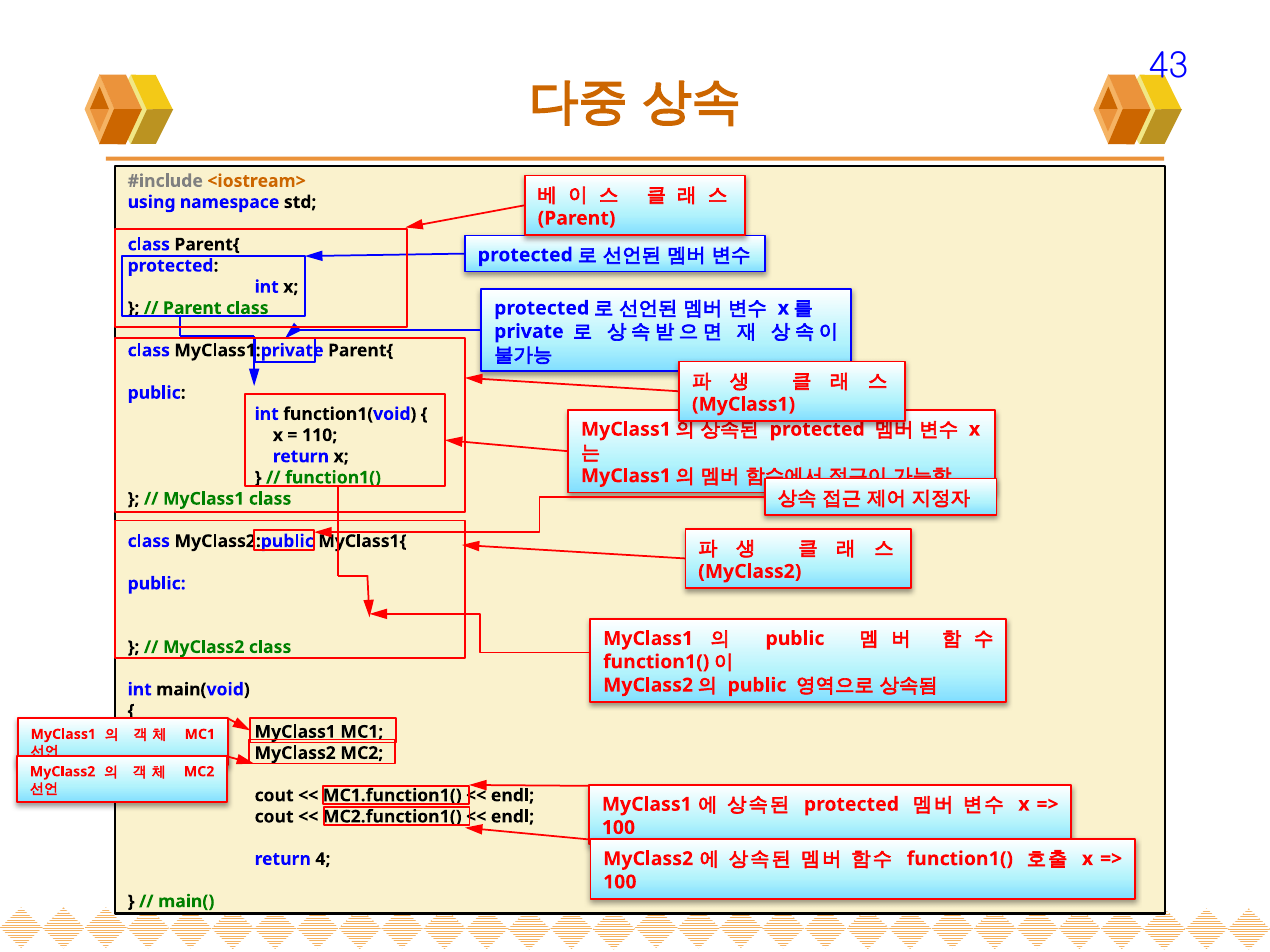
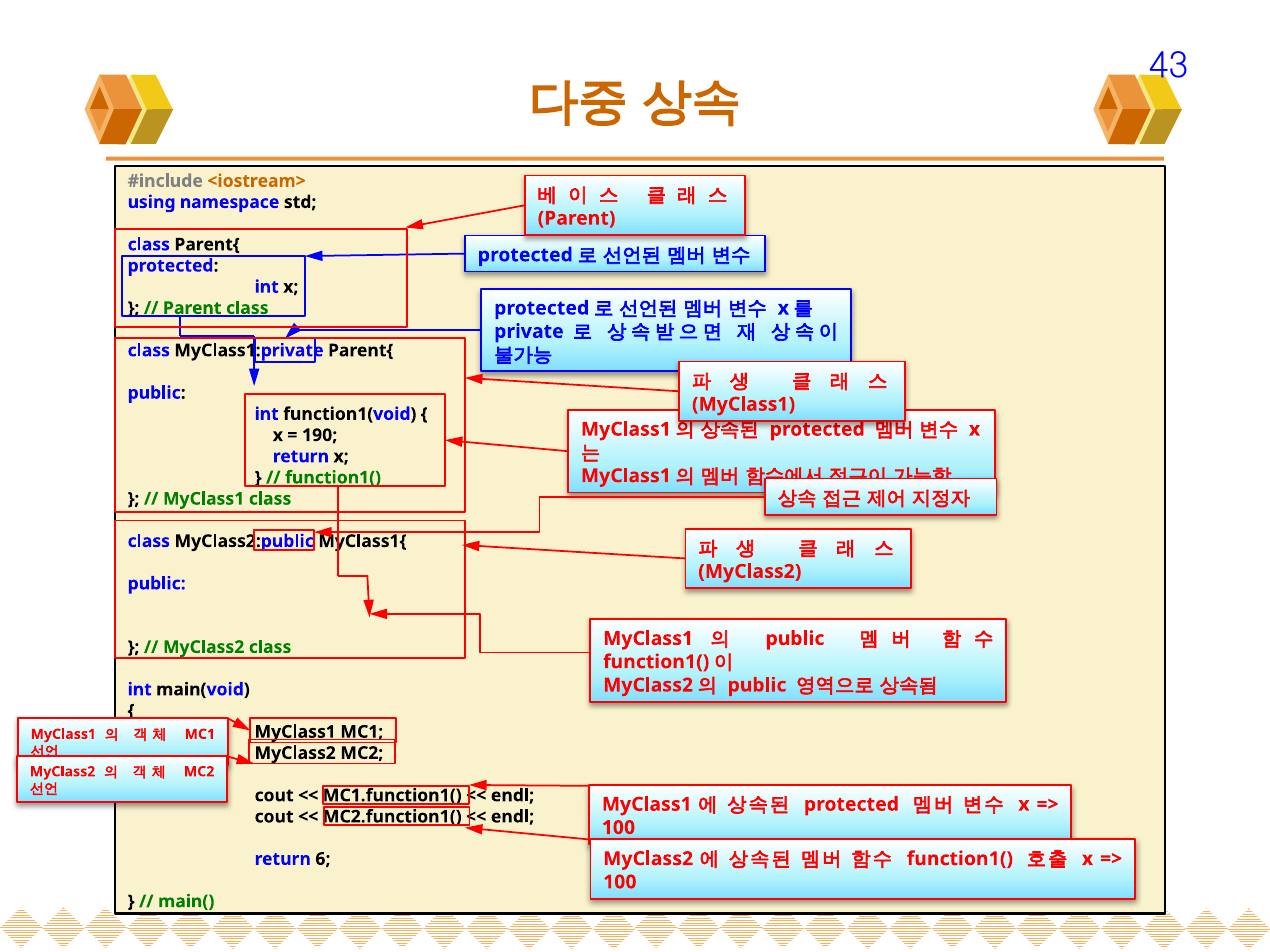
110: 110 -> 190
4: 4 -> 6
